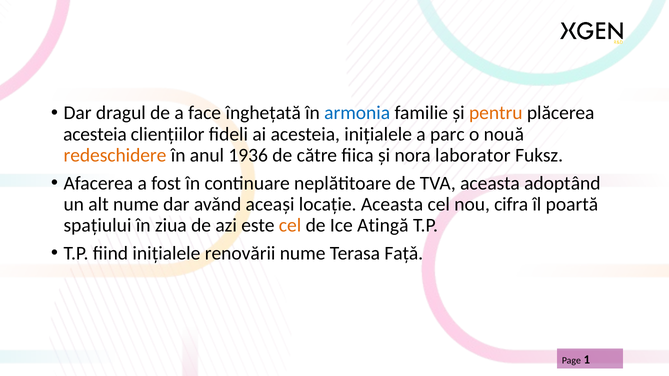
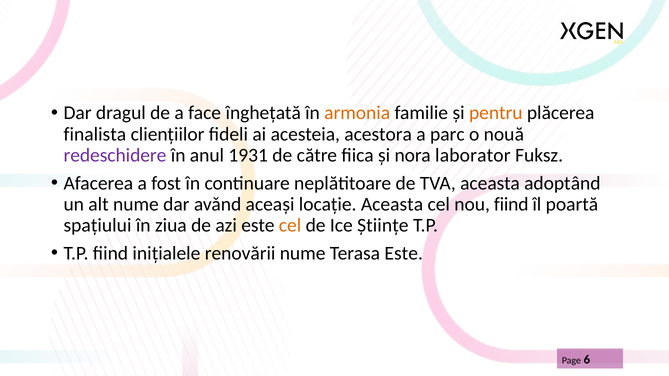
armonia colour: blue -> orange
acesteia at (95, 134): acesteia -> finalista
acesteia inițialele: inițialele -> acestora
redeschidere colour: orange -> purple
1936: 1936 -> 1931
nou cifra: cifra -> fiind
Atingă: Atingă -> Științe
Terasa Fațǎ: Fațǎ -> Este
1: 1 -> 6
